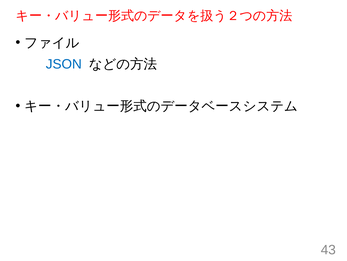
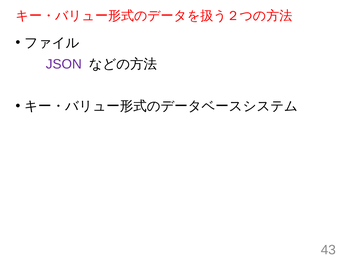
JSON colour: blue -> purple
